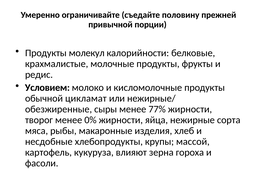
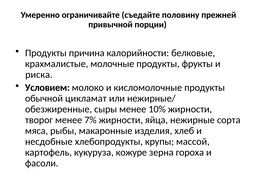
молекул: молекул -> причина
редис: редис -> риска
77%: 77% -> 10%
0%: 0% -> 7%
влияют: влияют -> кожуре
